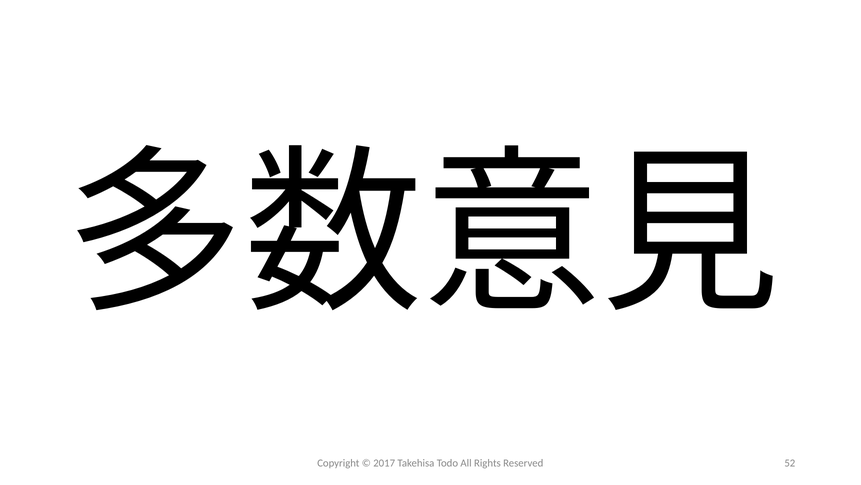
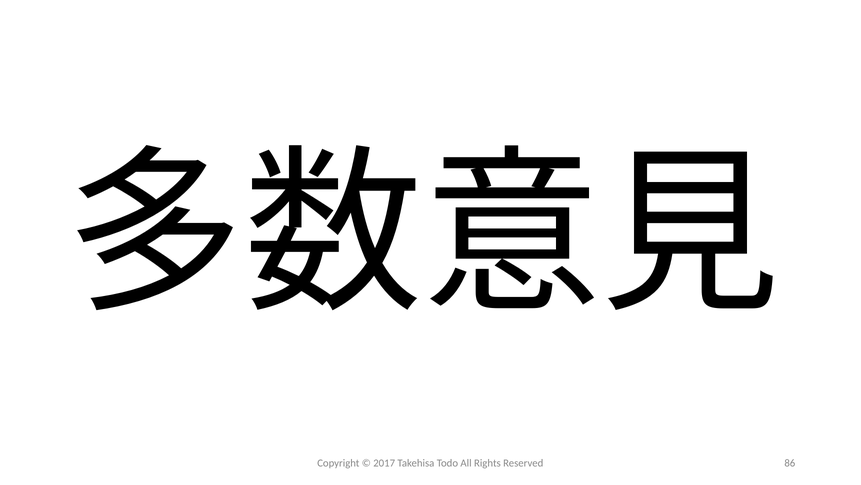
52: 52 -> 86
